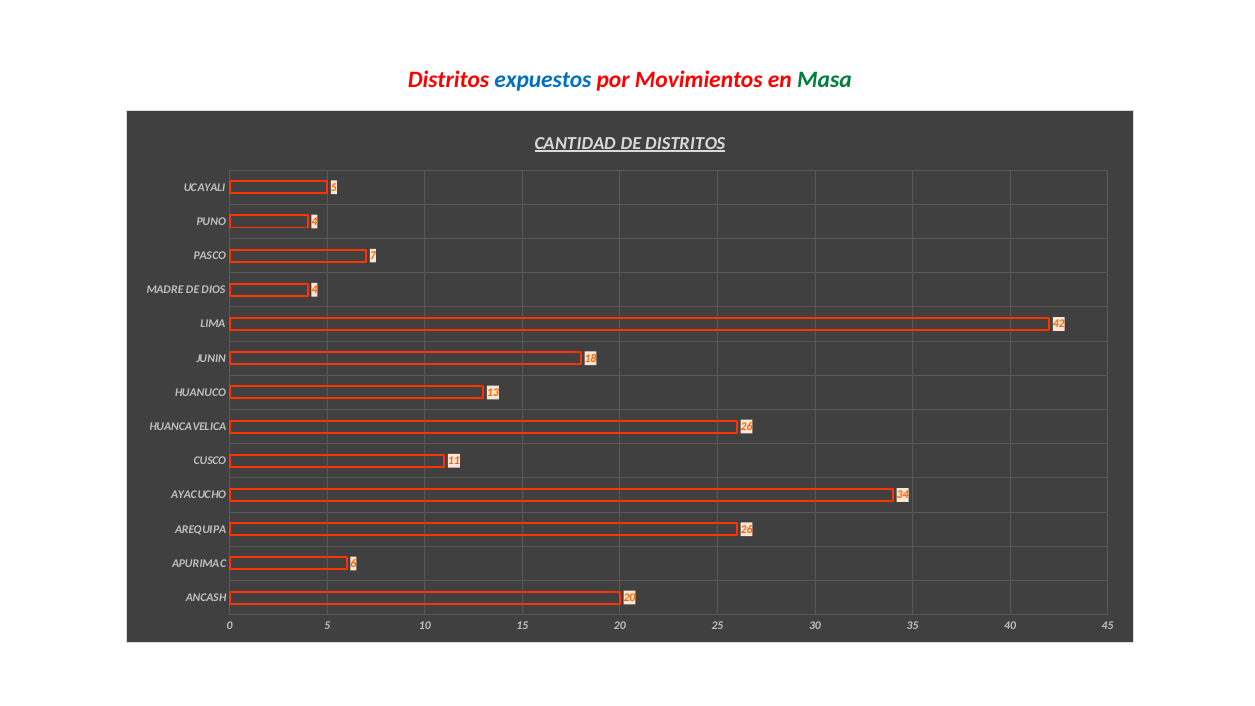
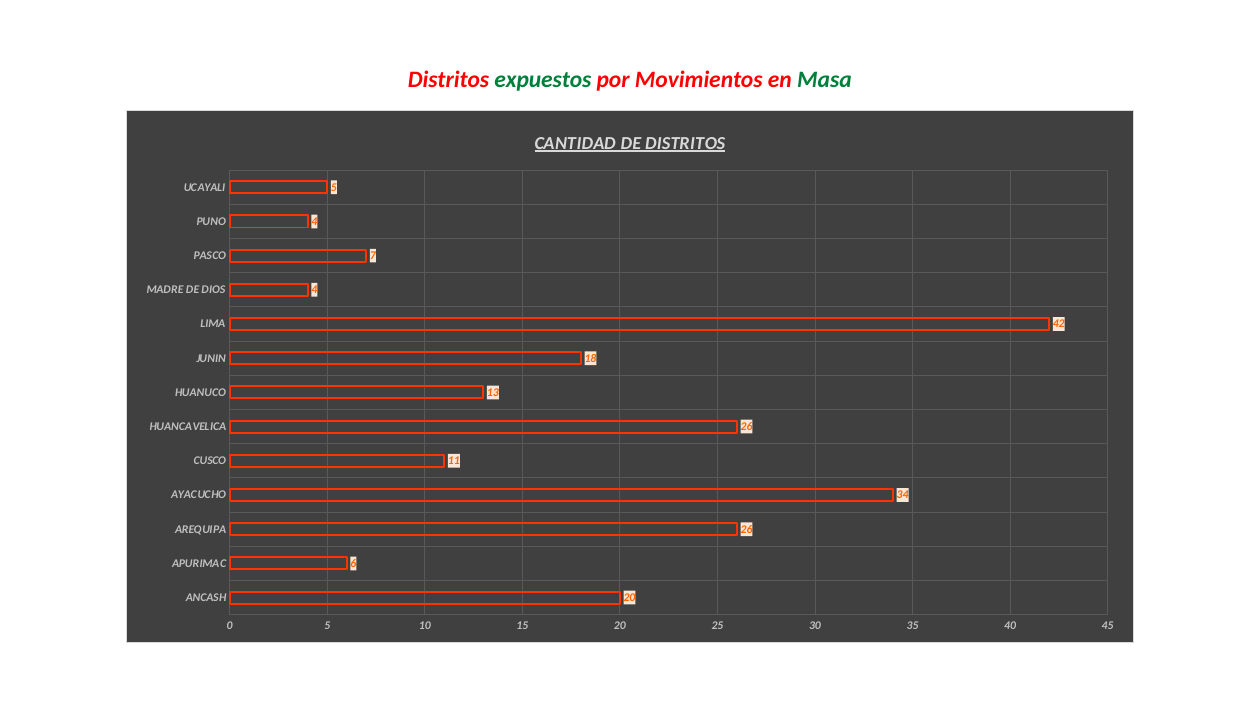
expuestos colour: blue -> green
